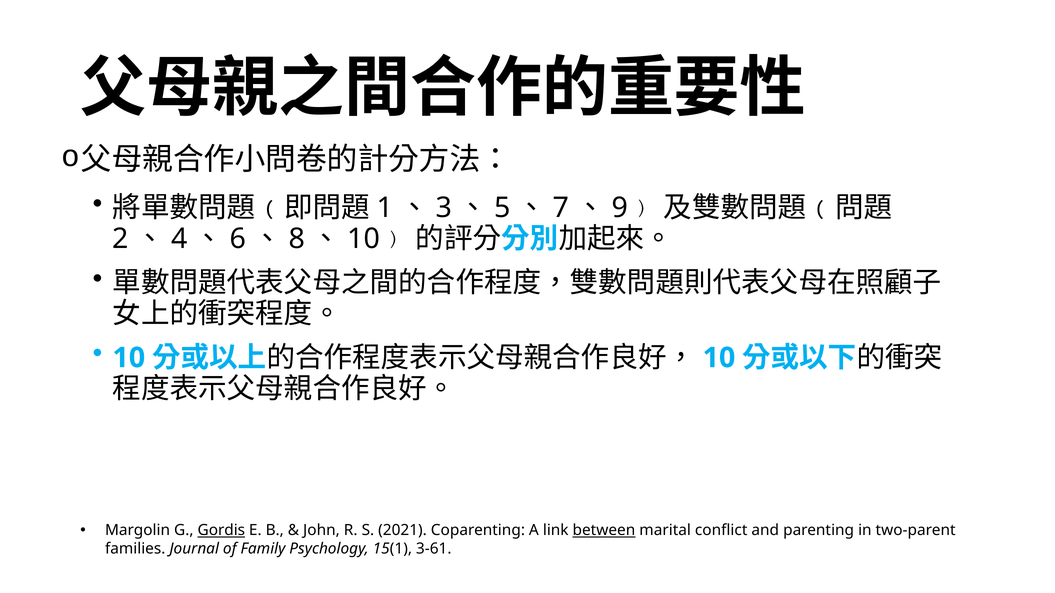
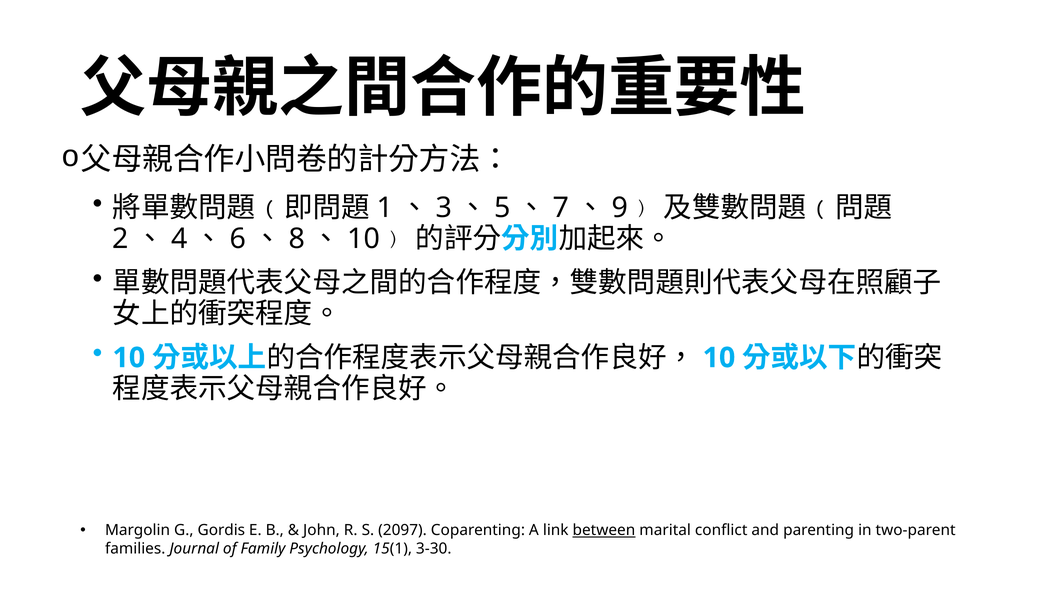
Gordis underline: present -> none
2021: 2021 -> 2097
3-61: 3-61 -> 3-30
